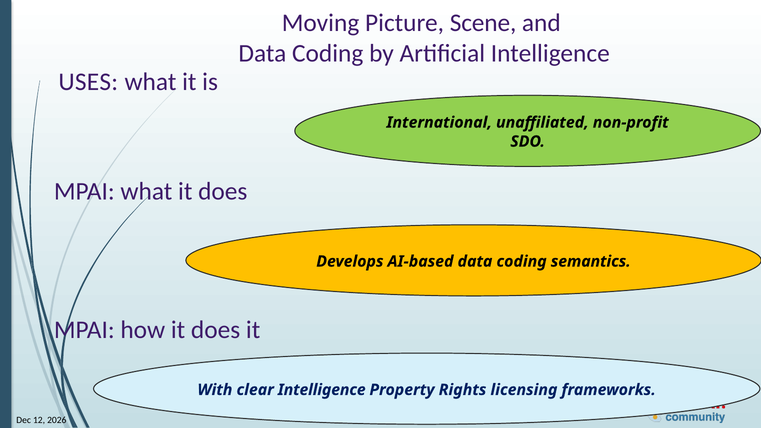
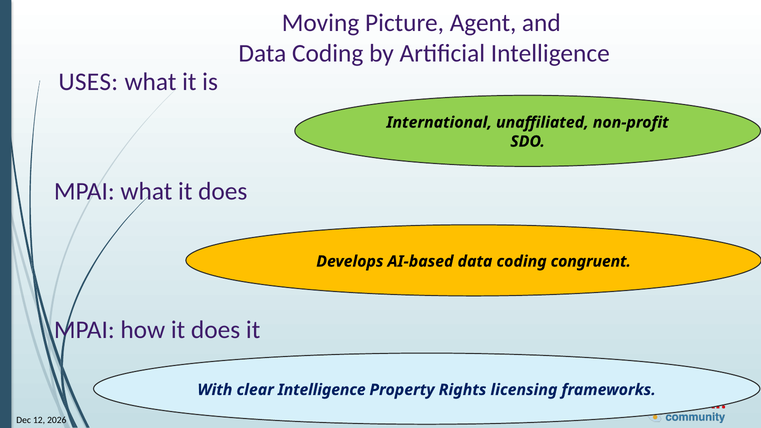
Scene: Scene -> Agent
semantics: semantics -> congruent
